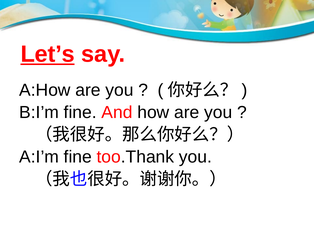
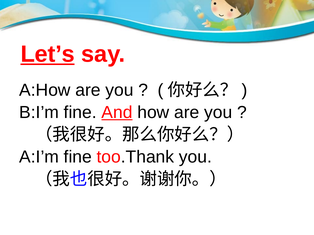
And underline: none -> present
